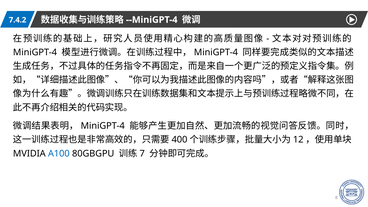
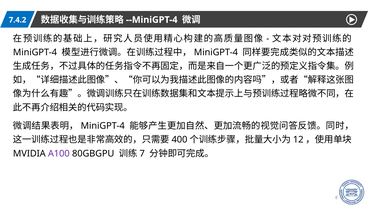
A100 colour: blue -> purple
